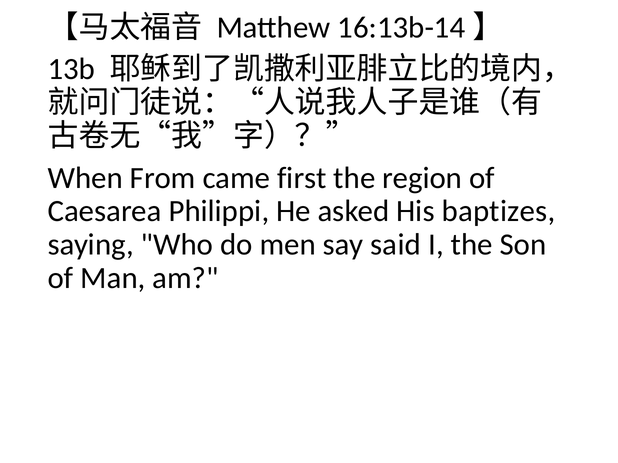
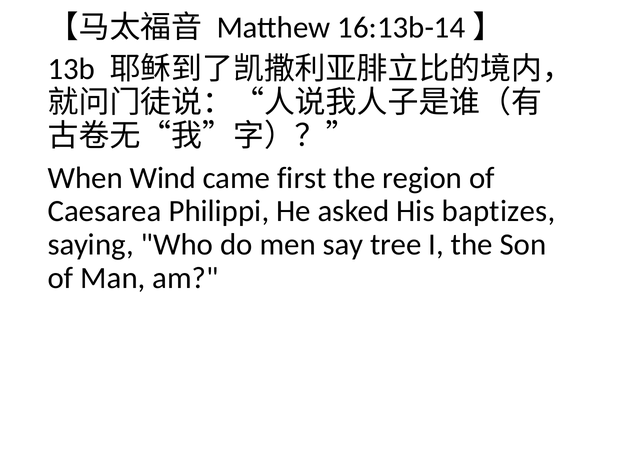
From: From -> Wind
said: said -> tree
